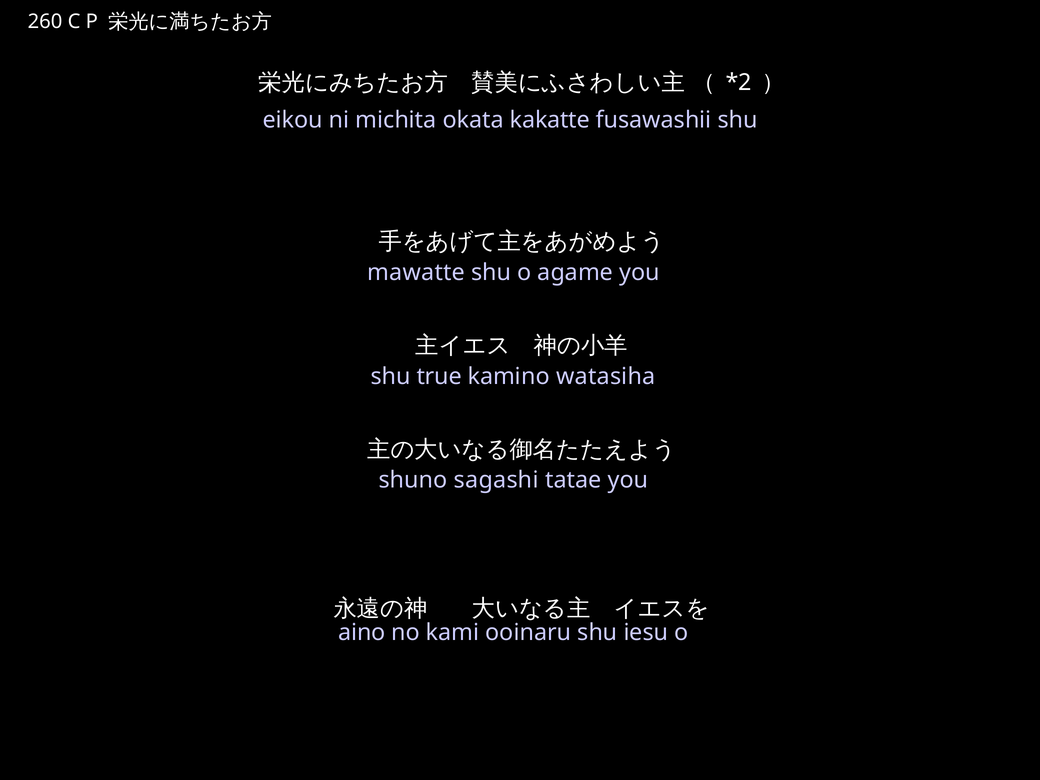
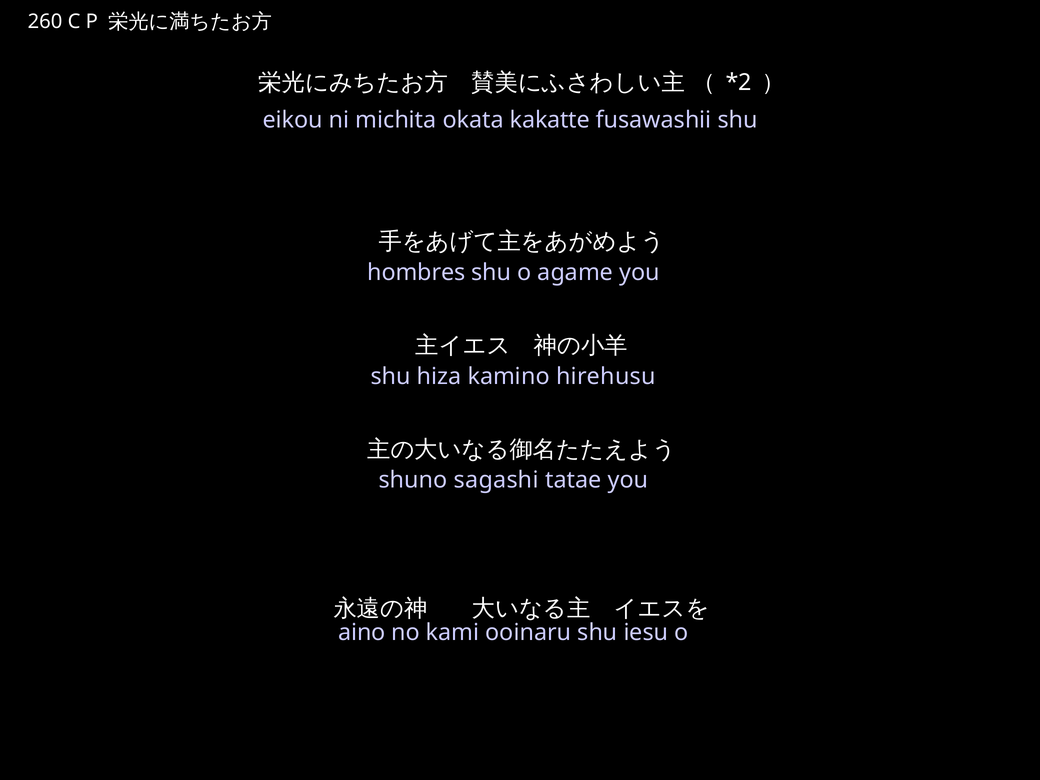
mawatte: mawatte -> hombres
true: true -> hiza
watasiha: watasiha -> hirehusu
